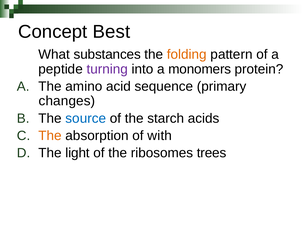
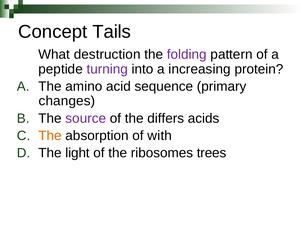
Best: Best -> Tails
substances: substances -> destruction
folding colour: orange -> purple
monomers: monomers -> increasing
source colour: blue -> purple
starch: starch -> differs
